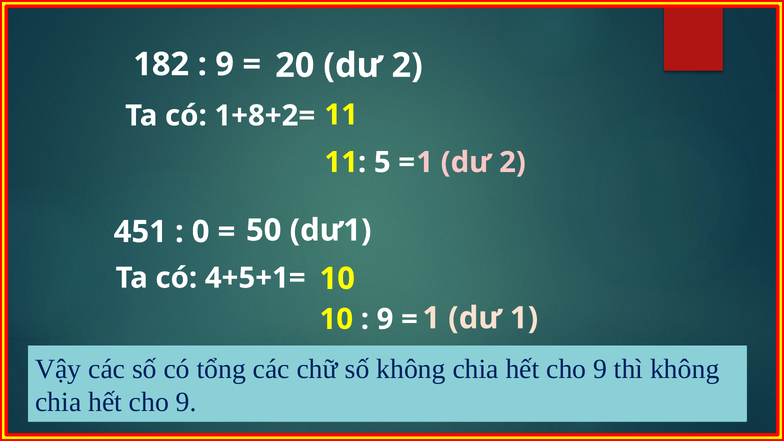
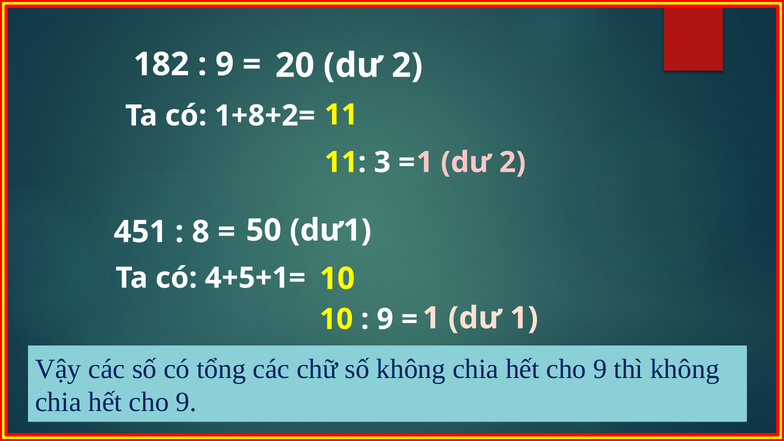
5: 5 -> 3
0: 0 -> 8
